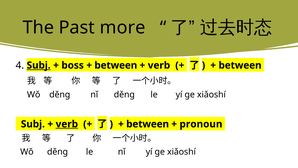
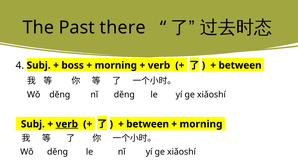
more: more -> there
Subj at (39, 65) underline: present -> none
between at (116, 65): between -> morning
pronoun at (201, 124): pronoun -> morning
